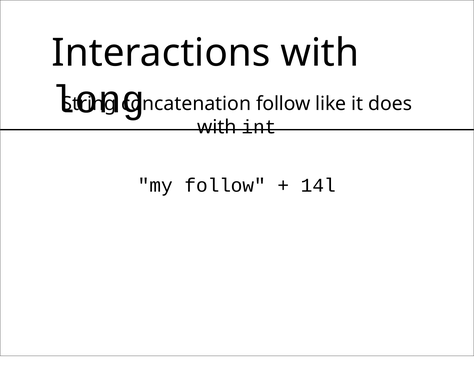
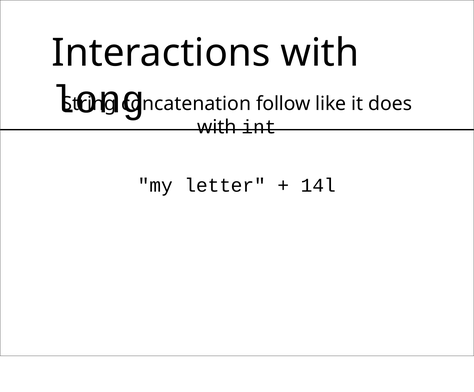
my follow: follow -> letter
